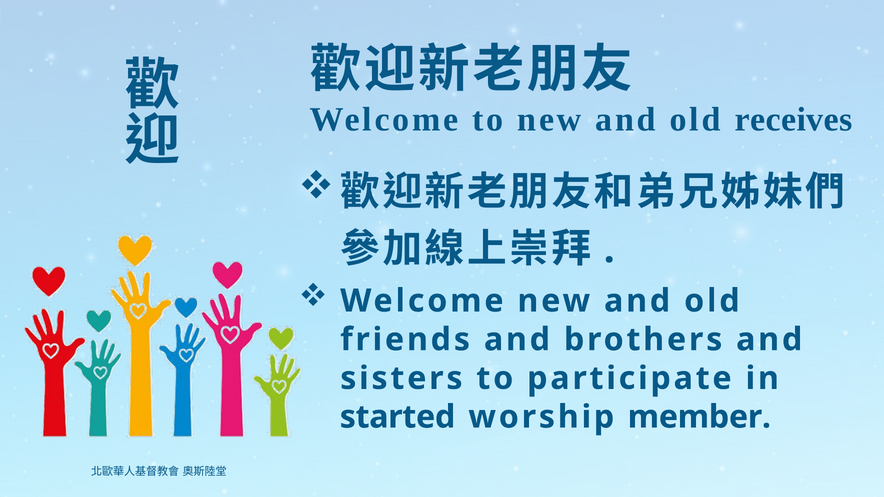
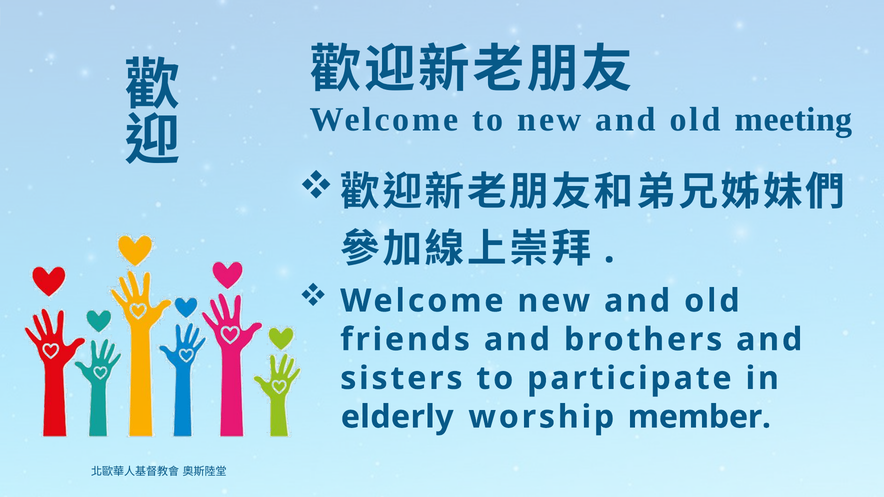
receives: receives -> meeting
started: started -> elderly
